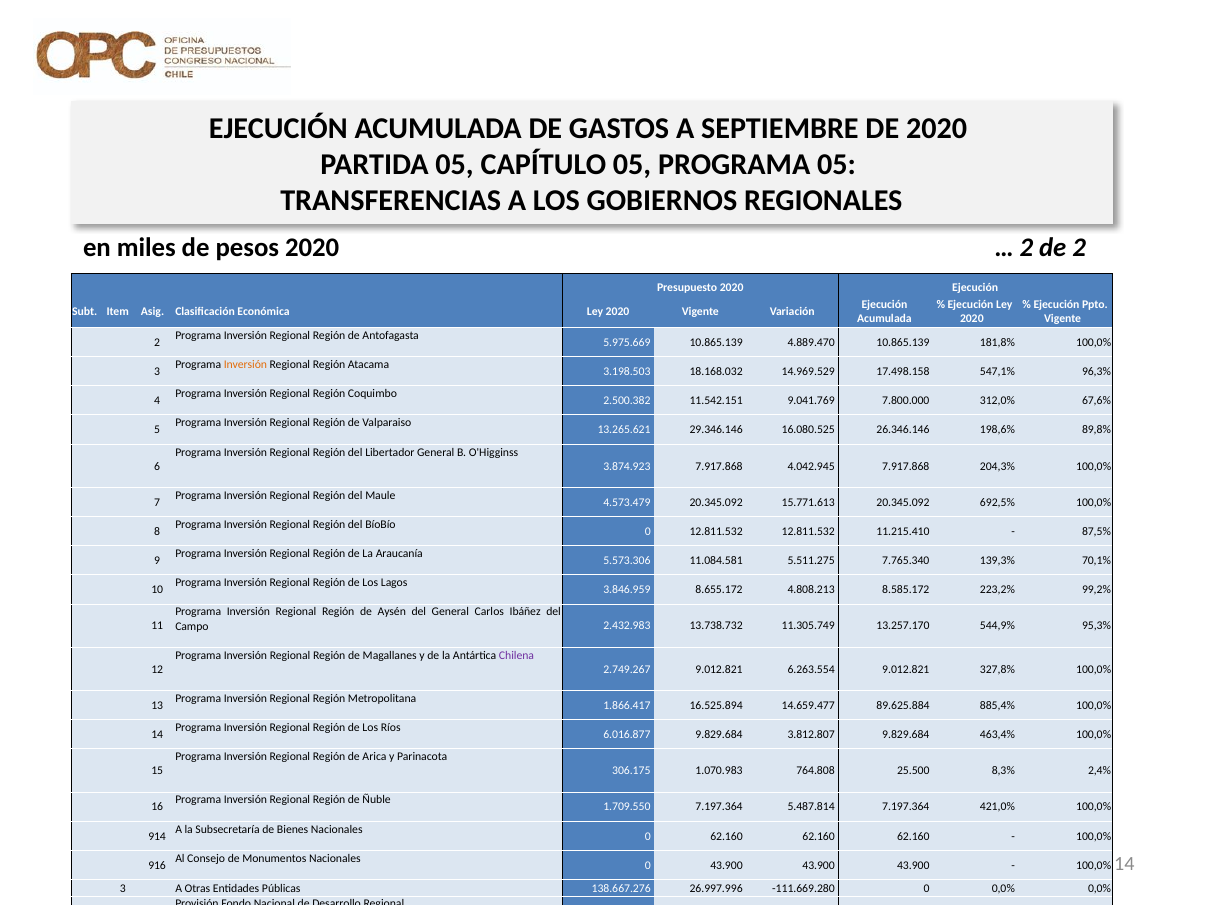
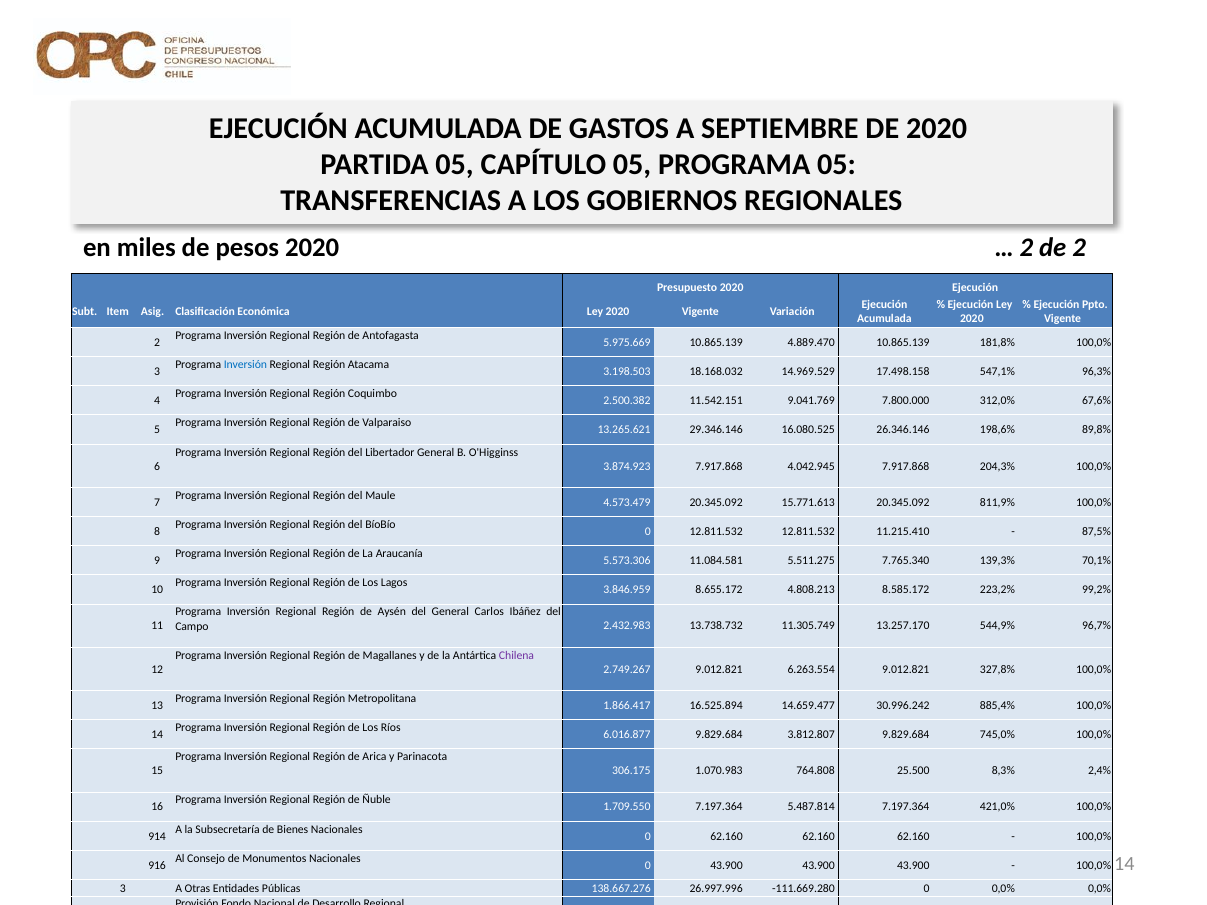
Inversión at (245, 365) colour: orange -> blue
692,5%: 692,5% -> 811,9%
95,3%: 95,3% -> 96,7%
89.625.884: 89.625.884 -> 30.996.242
463,4%: 463,4% -> 745,0%
